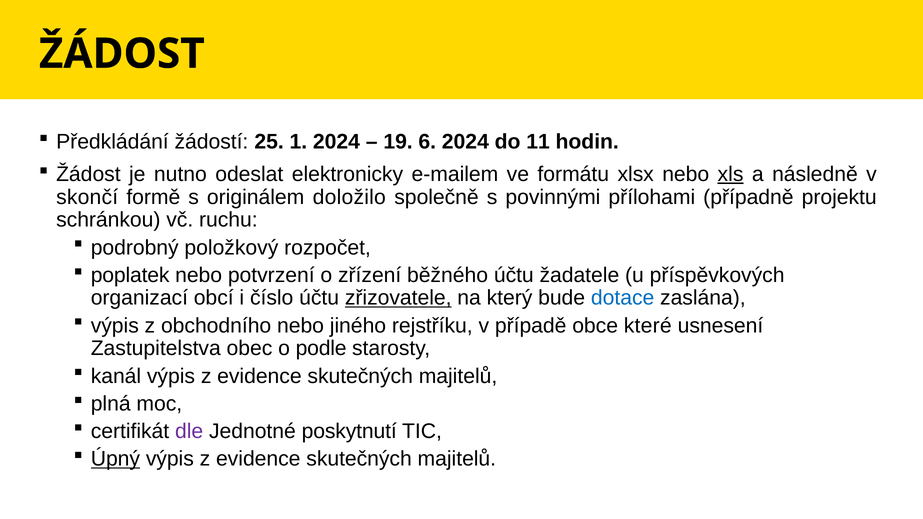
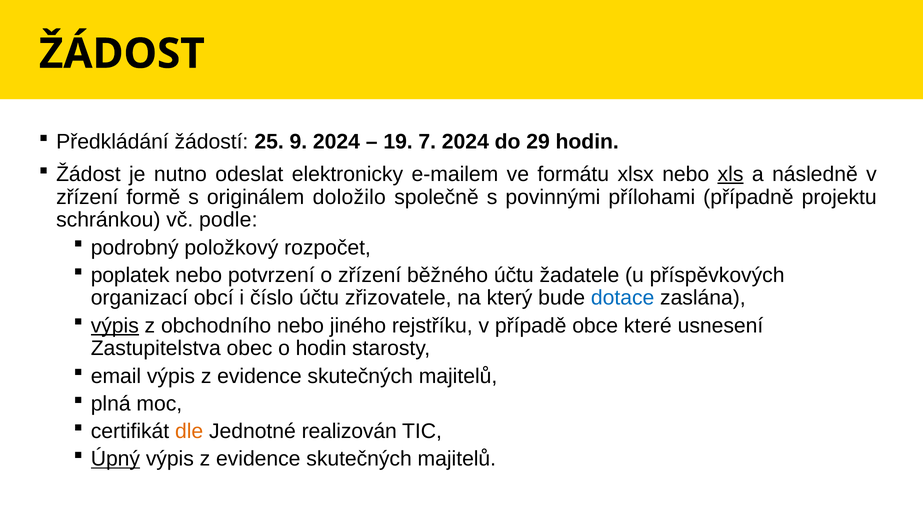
1: 1 -> 9
6: 6 -> 7
11: 11 -> 29
skončí at (87, 197): skončí -> zřízení
ruchu: ruchu -> podle
zřizovatele underline: present -> none
výpis at (115, 326) underline: none -> present
o podle: podle -> hodin
kanál: kanál -> email
dle colour: purple -> orange
poskytnutí: poskytnutí -> realizován
